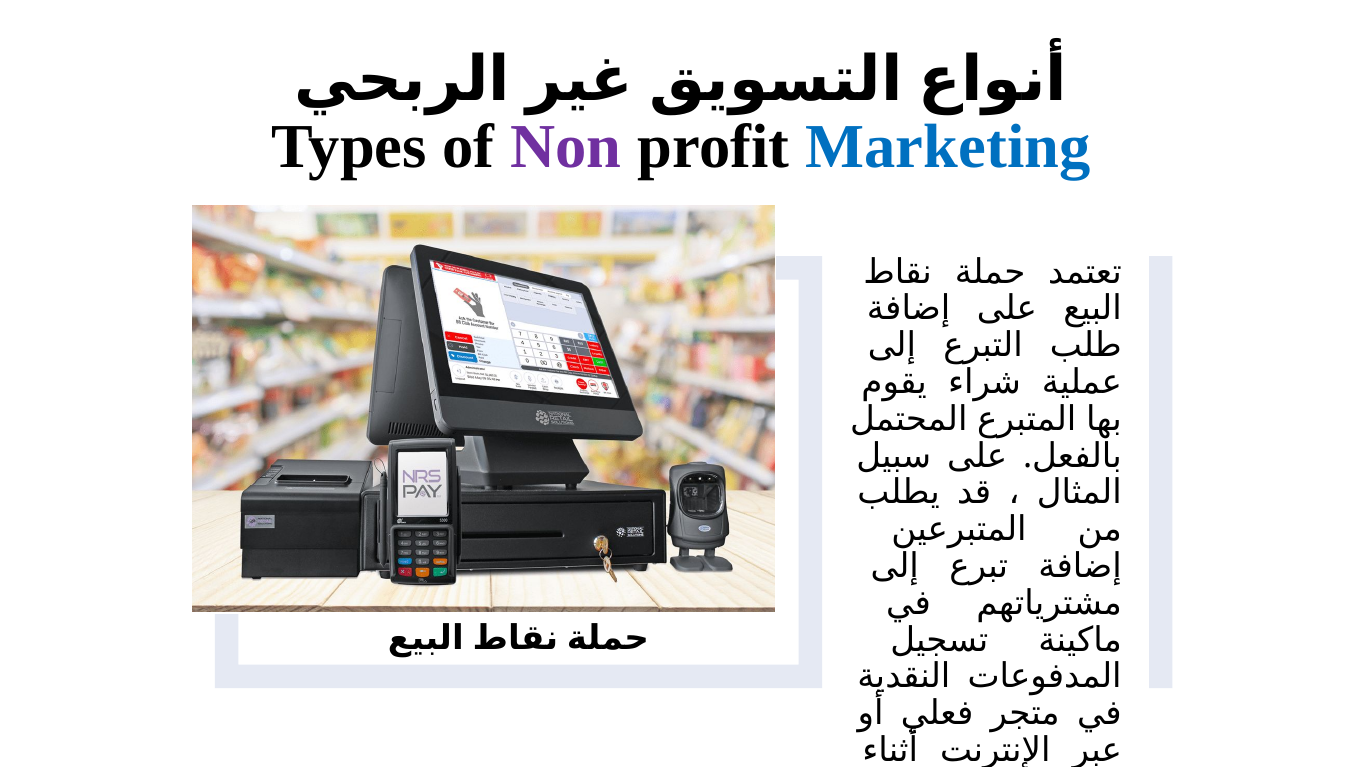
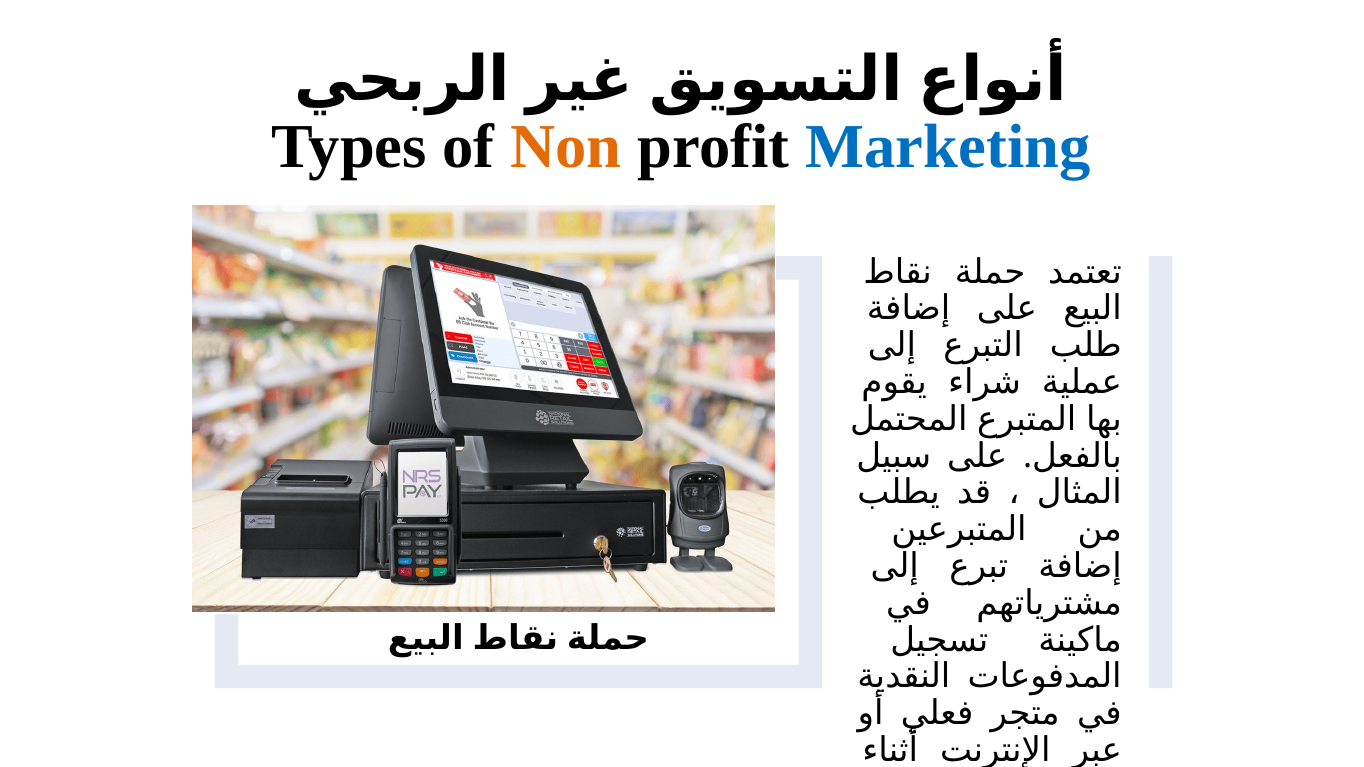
Non colour: purple -> orange
